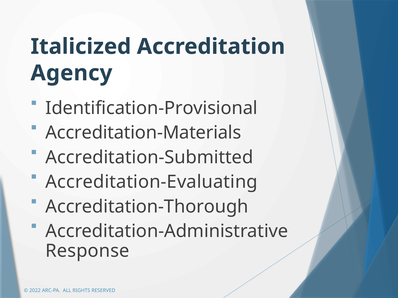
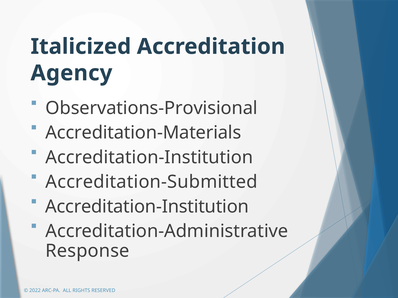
Identification-Provisional: Identification-Provisional -> Observations-Provisional
Accreditation-Submitted at (149, 158): Accreditation-Submitted -> Accreditation-Institution
Accreditation-Evaluating: Accreditation-Evaluating -> Accreditation-Submitted
Accreditation-Thorough at (147, 207): Accreditation-Thorough -> Accreditation-Institution
